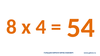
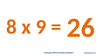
4: 4 -> 9
54: 54 -> 26
